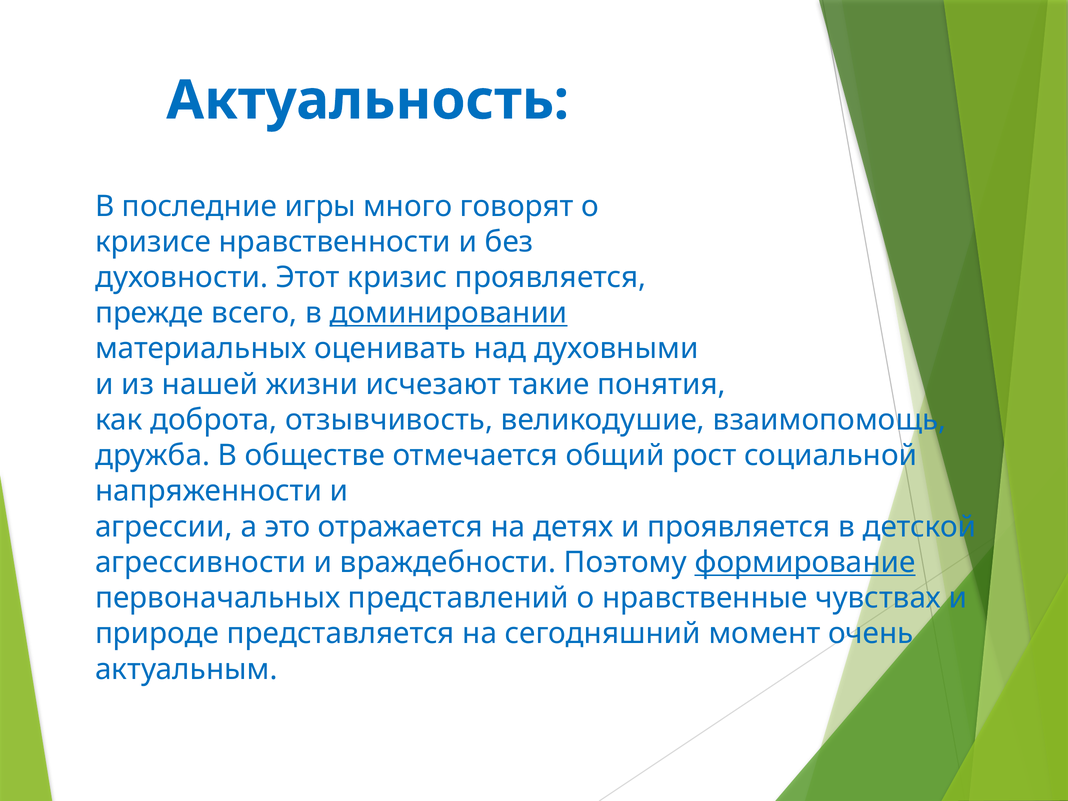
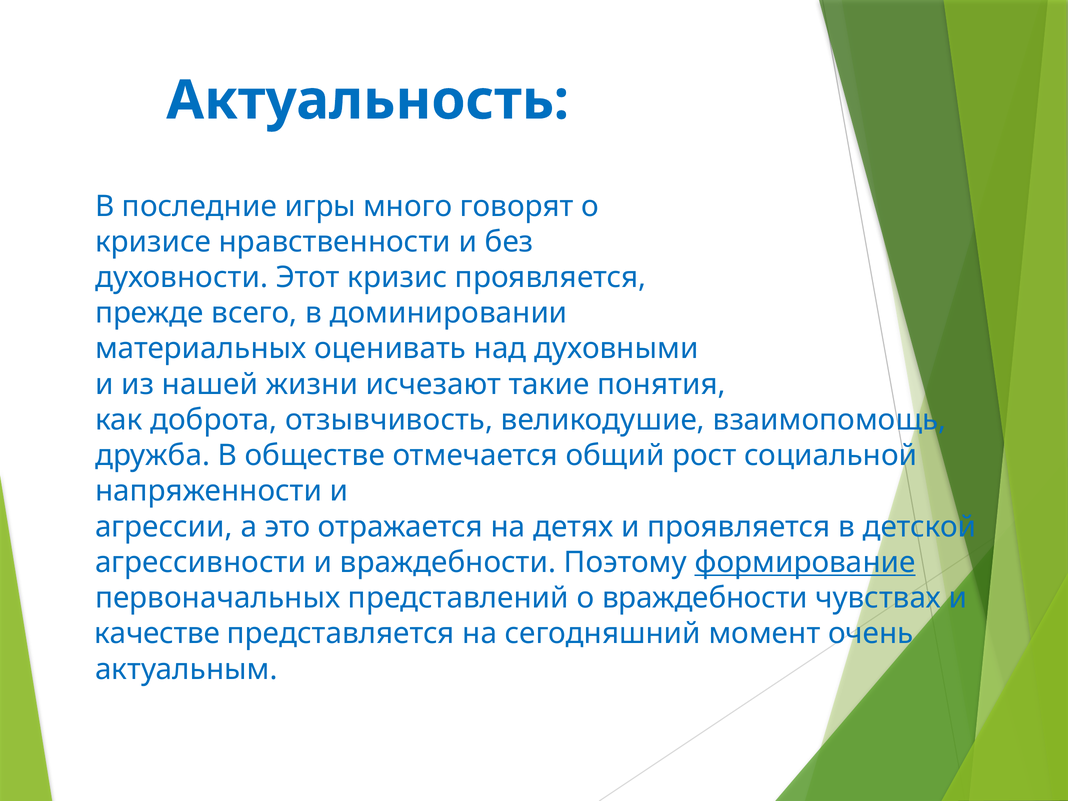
доминировании underline: present -> none
о нравственные: нравственные -> враждебности
природе: природе -> качестве
